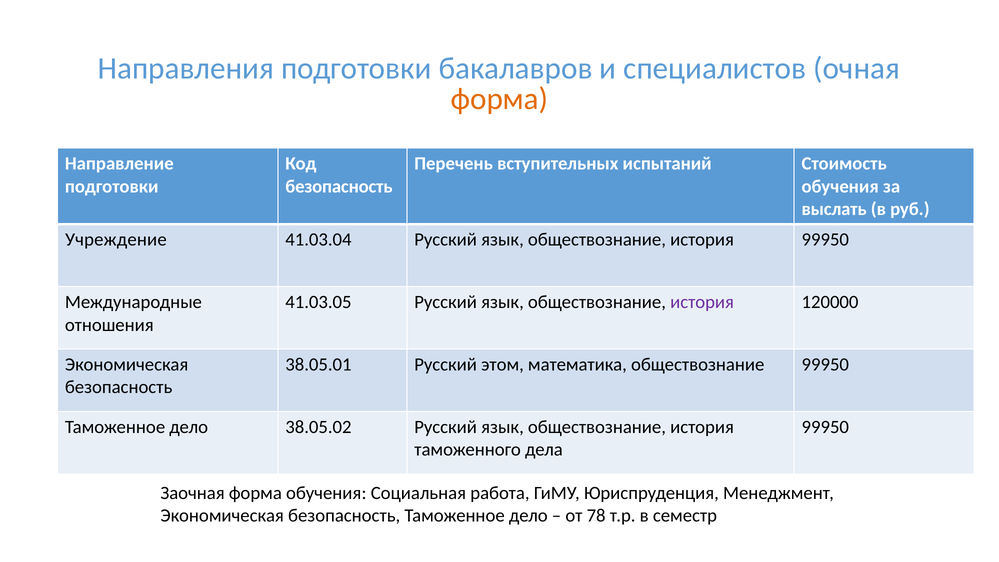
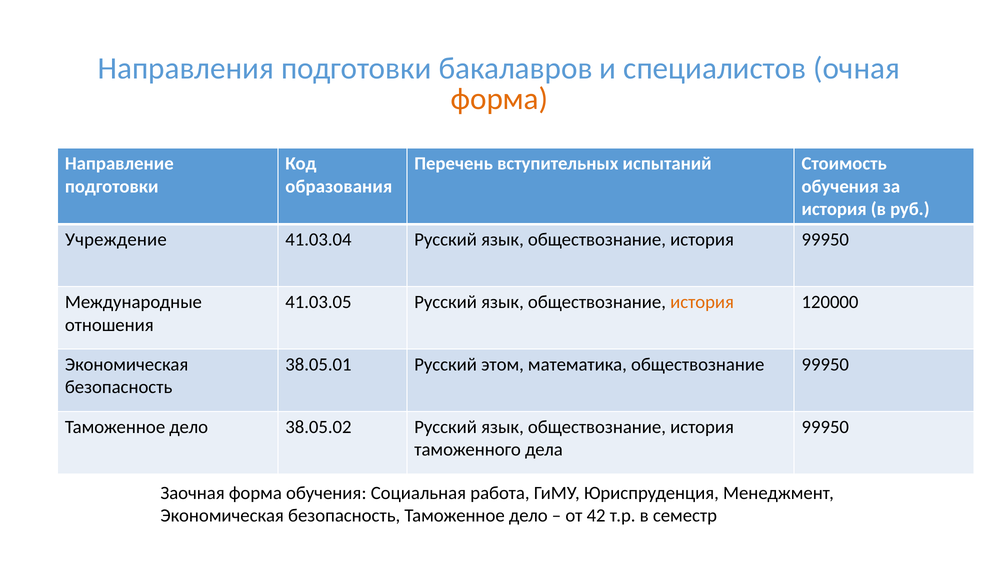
безопасность at (339, 186): безопасность -> образования
выслать at (834, 209): выслать -> история
история at (702, 302) colour: purple -> orange
78: 78 -> 42
